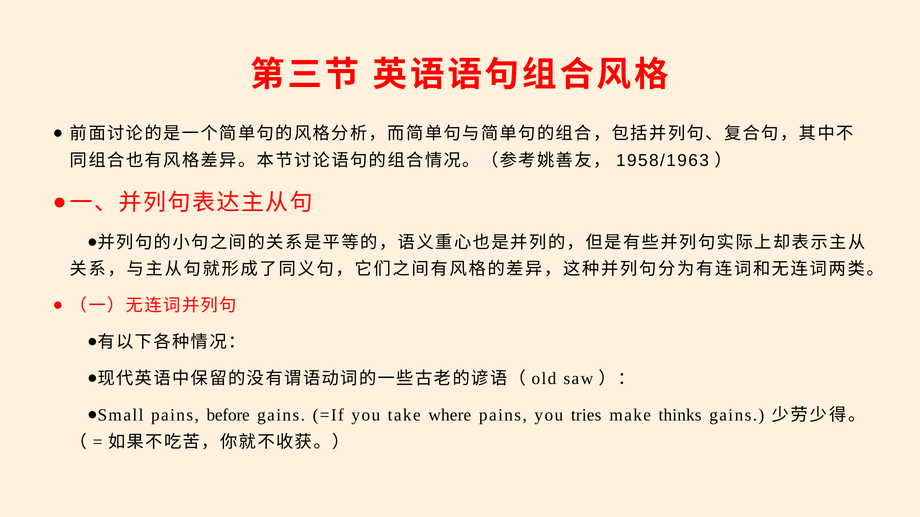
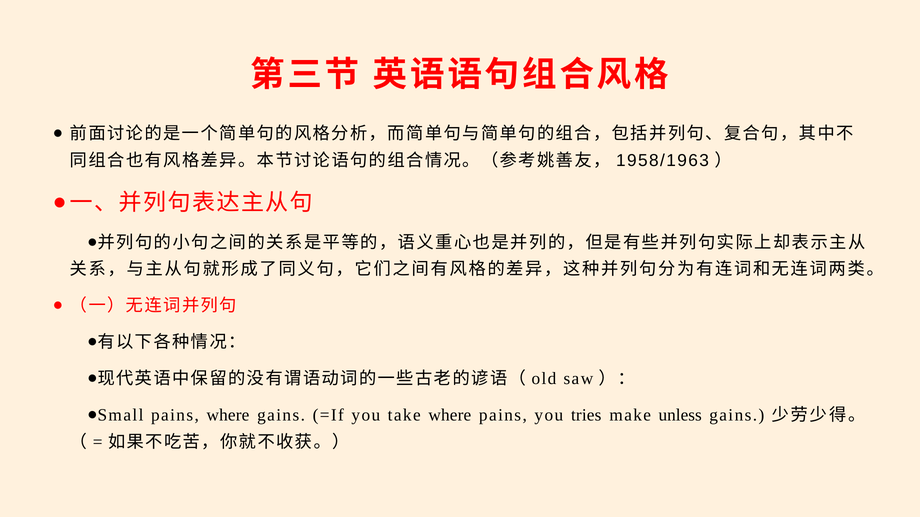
pains before: before -> where
thinks: thinks -> unless
